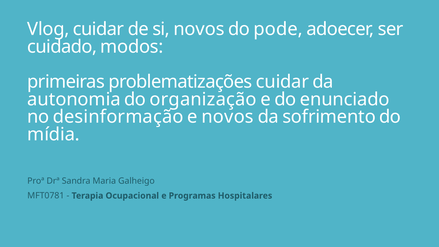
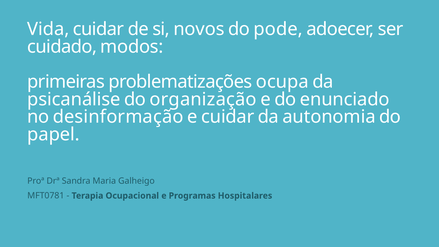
Vlog: Vlog -> Vida
problematizações cuidar: cuidar -> ocupa
autonomia: autonomia -> psicanálise
e novos: novos -> cuidar
sofrimento: sofrimento -> autonomia
mídia: mídia -> papel
